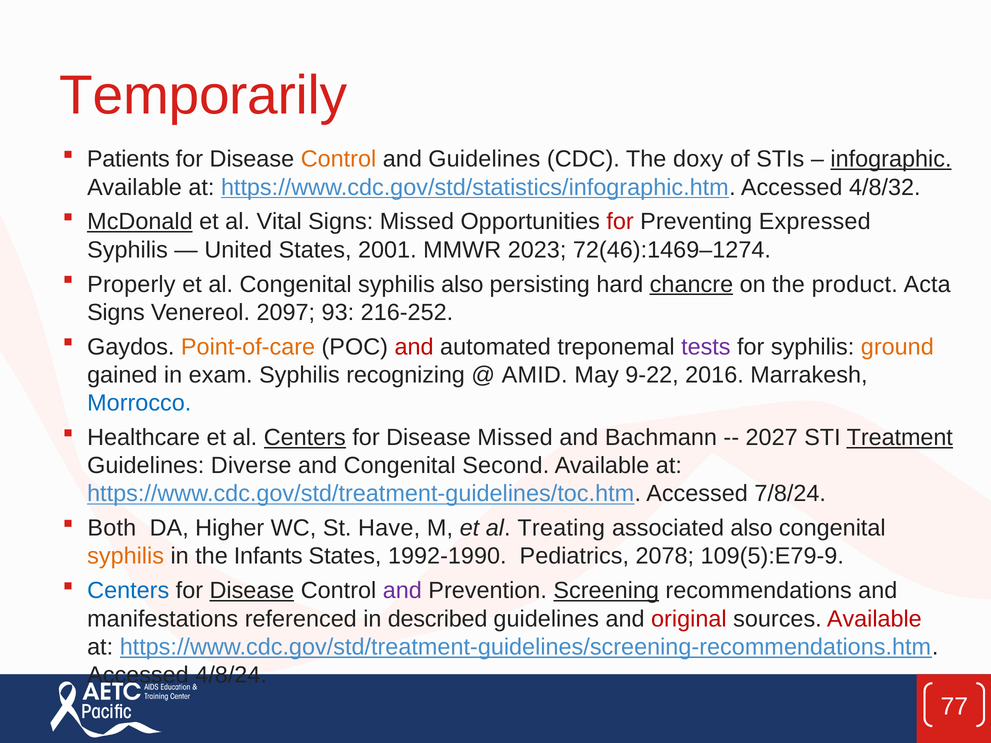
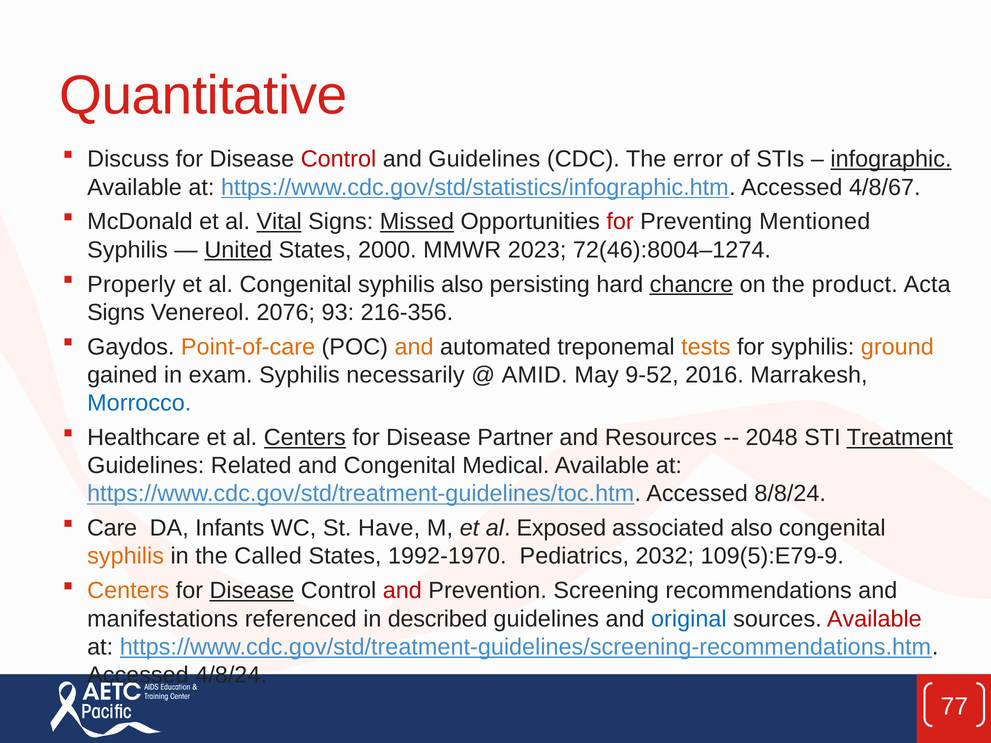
Temporarily: Temporarily -> Quantitative
Patients: Patients -> Discuss
Control at (339, 159) colour: orange -> red
doxy: doxy -> error
4/8/32: 4/8/32 -> 4/8/67
McDonald underline: present -> none
Vital underline: none -> present
Missed at (417, 222) underline: none -> present
Expressed: Expressed -> Mentioned
United underline: none -> present
2001: 2001 -> 2000
72(46):1469–1274: 72(46):1469–1274 -> 72(46):8004–1274
2097: 2097 -> 2076
216-252: 216-252 -> 216-356
and at (414, 347) colour: red -> orange
tests colour: purple -> orange
recognizing: recognizing -> necessarily
9-22: 9-22 -> 9-52
Disease Missed: Missed -> Partner
Bachmann: Bachmann -> Resources
2027: 2027 -> 2048
Diverse: Diverse -> Related
Second: Second -> Medical
7/8/24: 7/8/24 -> 8/8/24
Both: Both -> Care
Higher: Higher -> Infants
Treating: Treating -> Exposed
Infants: Infants -> Called
1992-1990: 1992-1990 -> 1992-1970
2078: 2078 -> 2032
Centers at (128, 591) colour: blue -> orange
and at (402, 591) colour: purple -> red
Screening underline: present -> none
original colour: red -> blue
